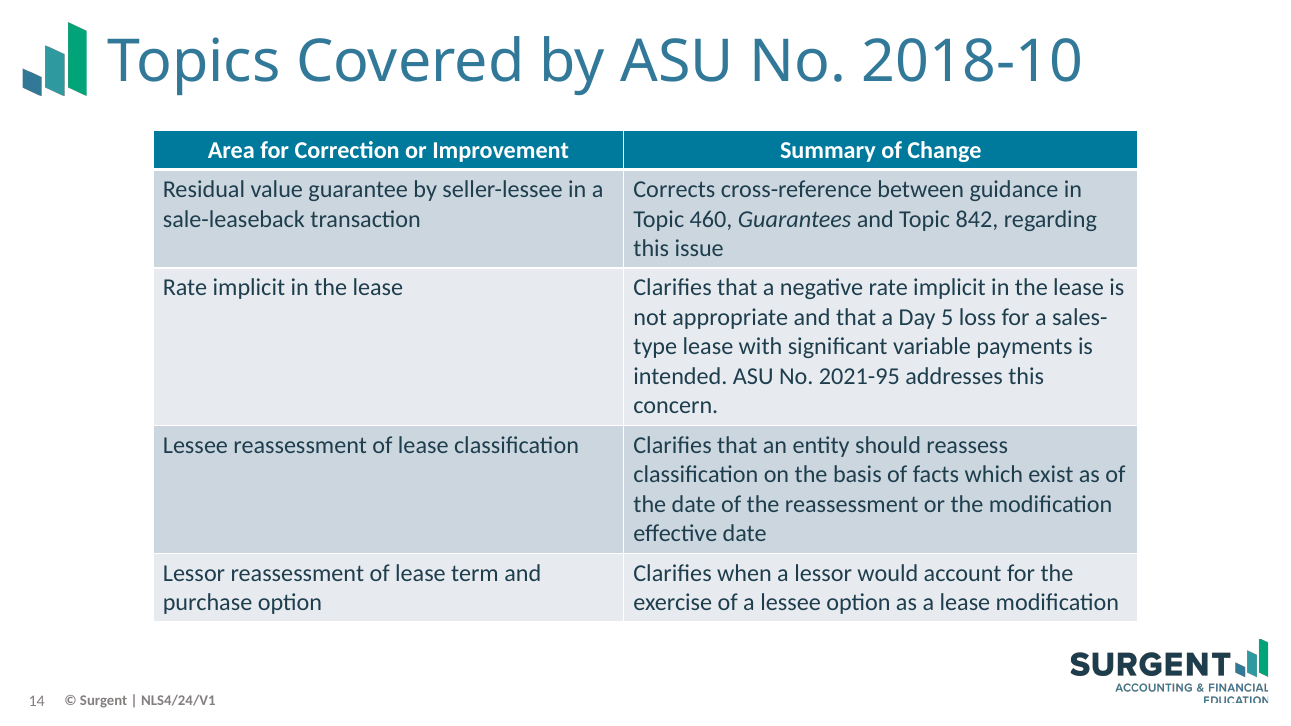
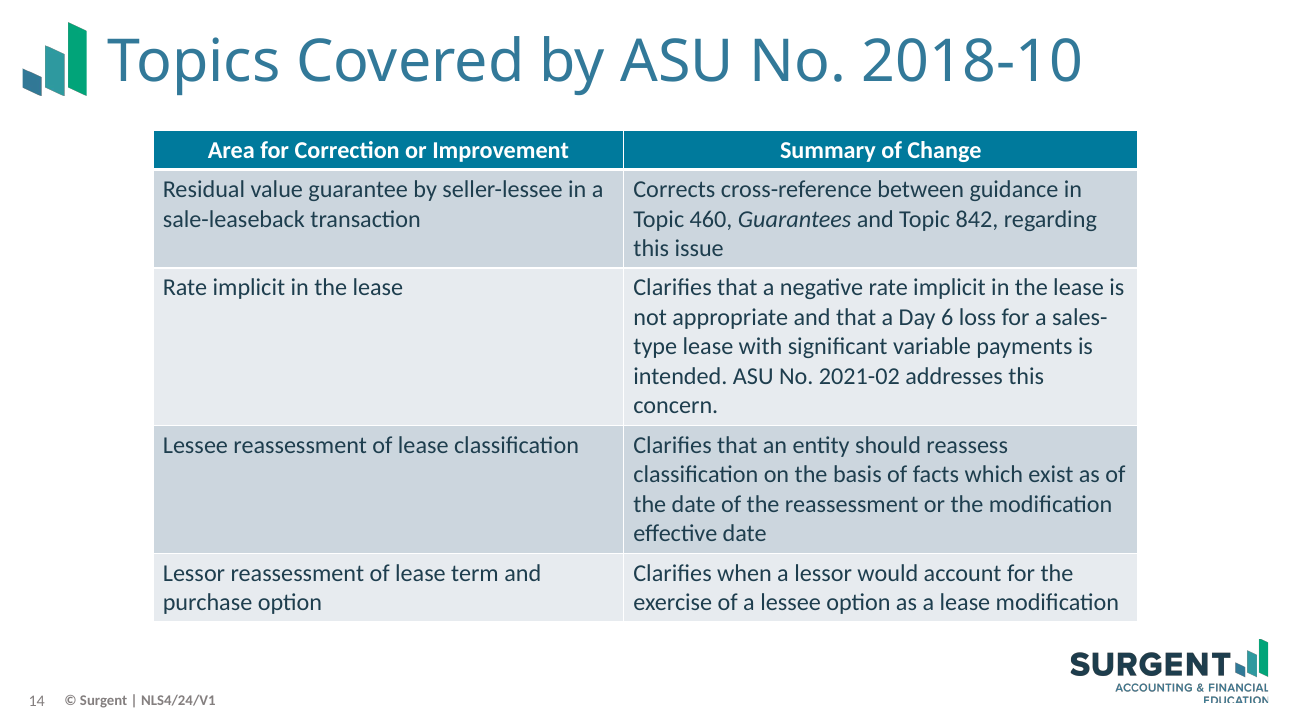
5: 5 -> 6
2021-95: 2021-95 -> 2021-02
